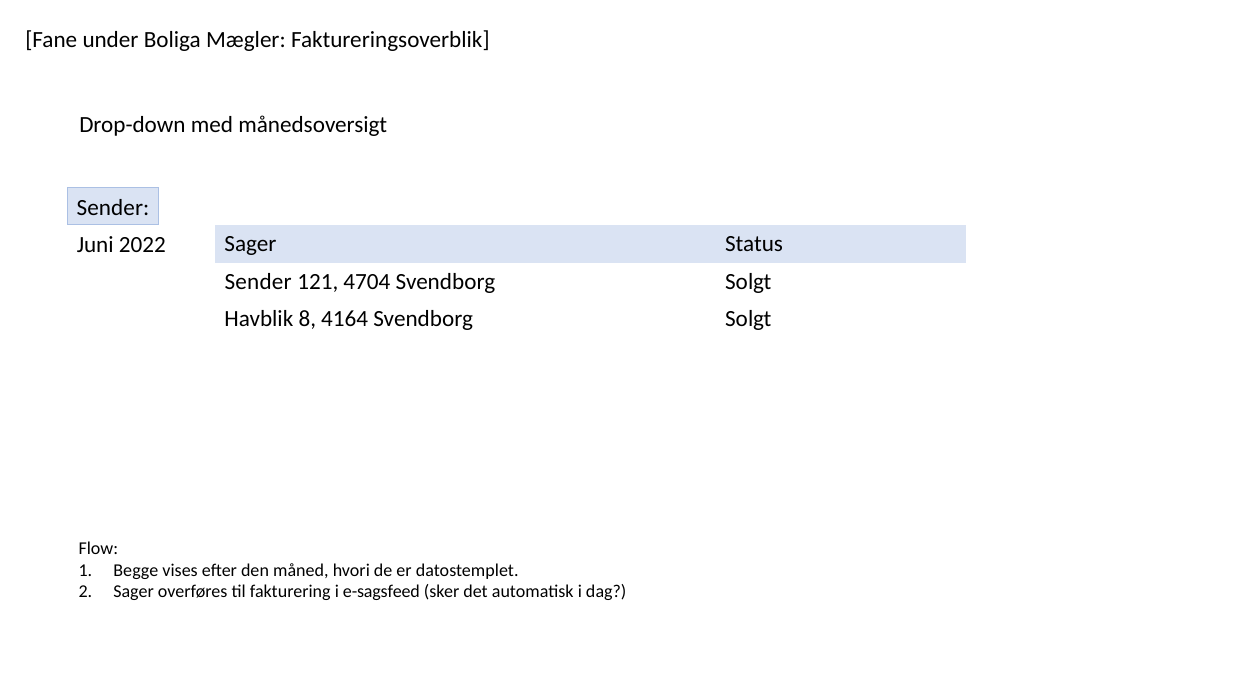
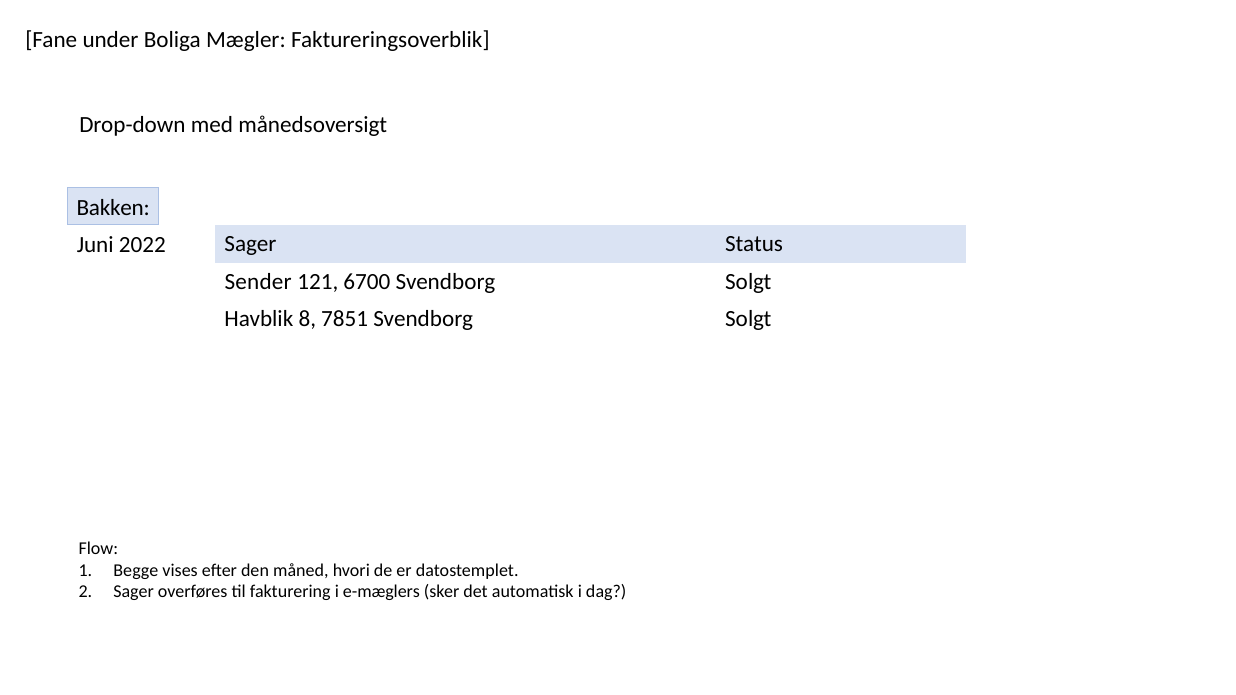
Sender at (113, 208): Sender -> Bakken
4704: 4704 -> 6700
4164: 4164 -> 7851
e-sagsfeed: e-sagsfeed -> e-mæglers
